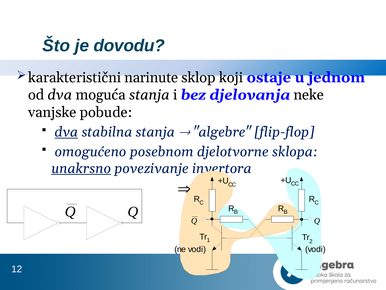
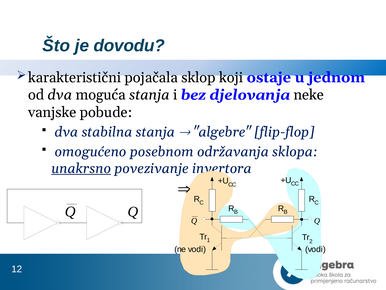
narinute: narinute -> pojačala
dva at (66, 132) underline: present -> none
djelotvorne: djelotvorne -> održavanja
